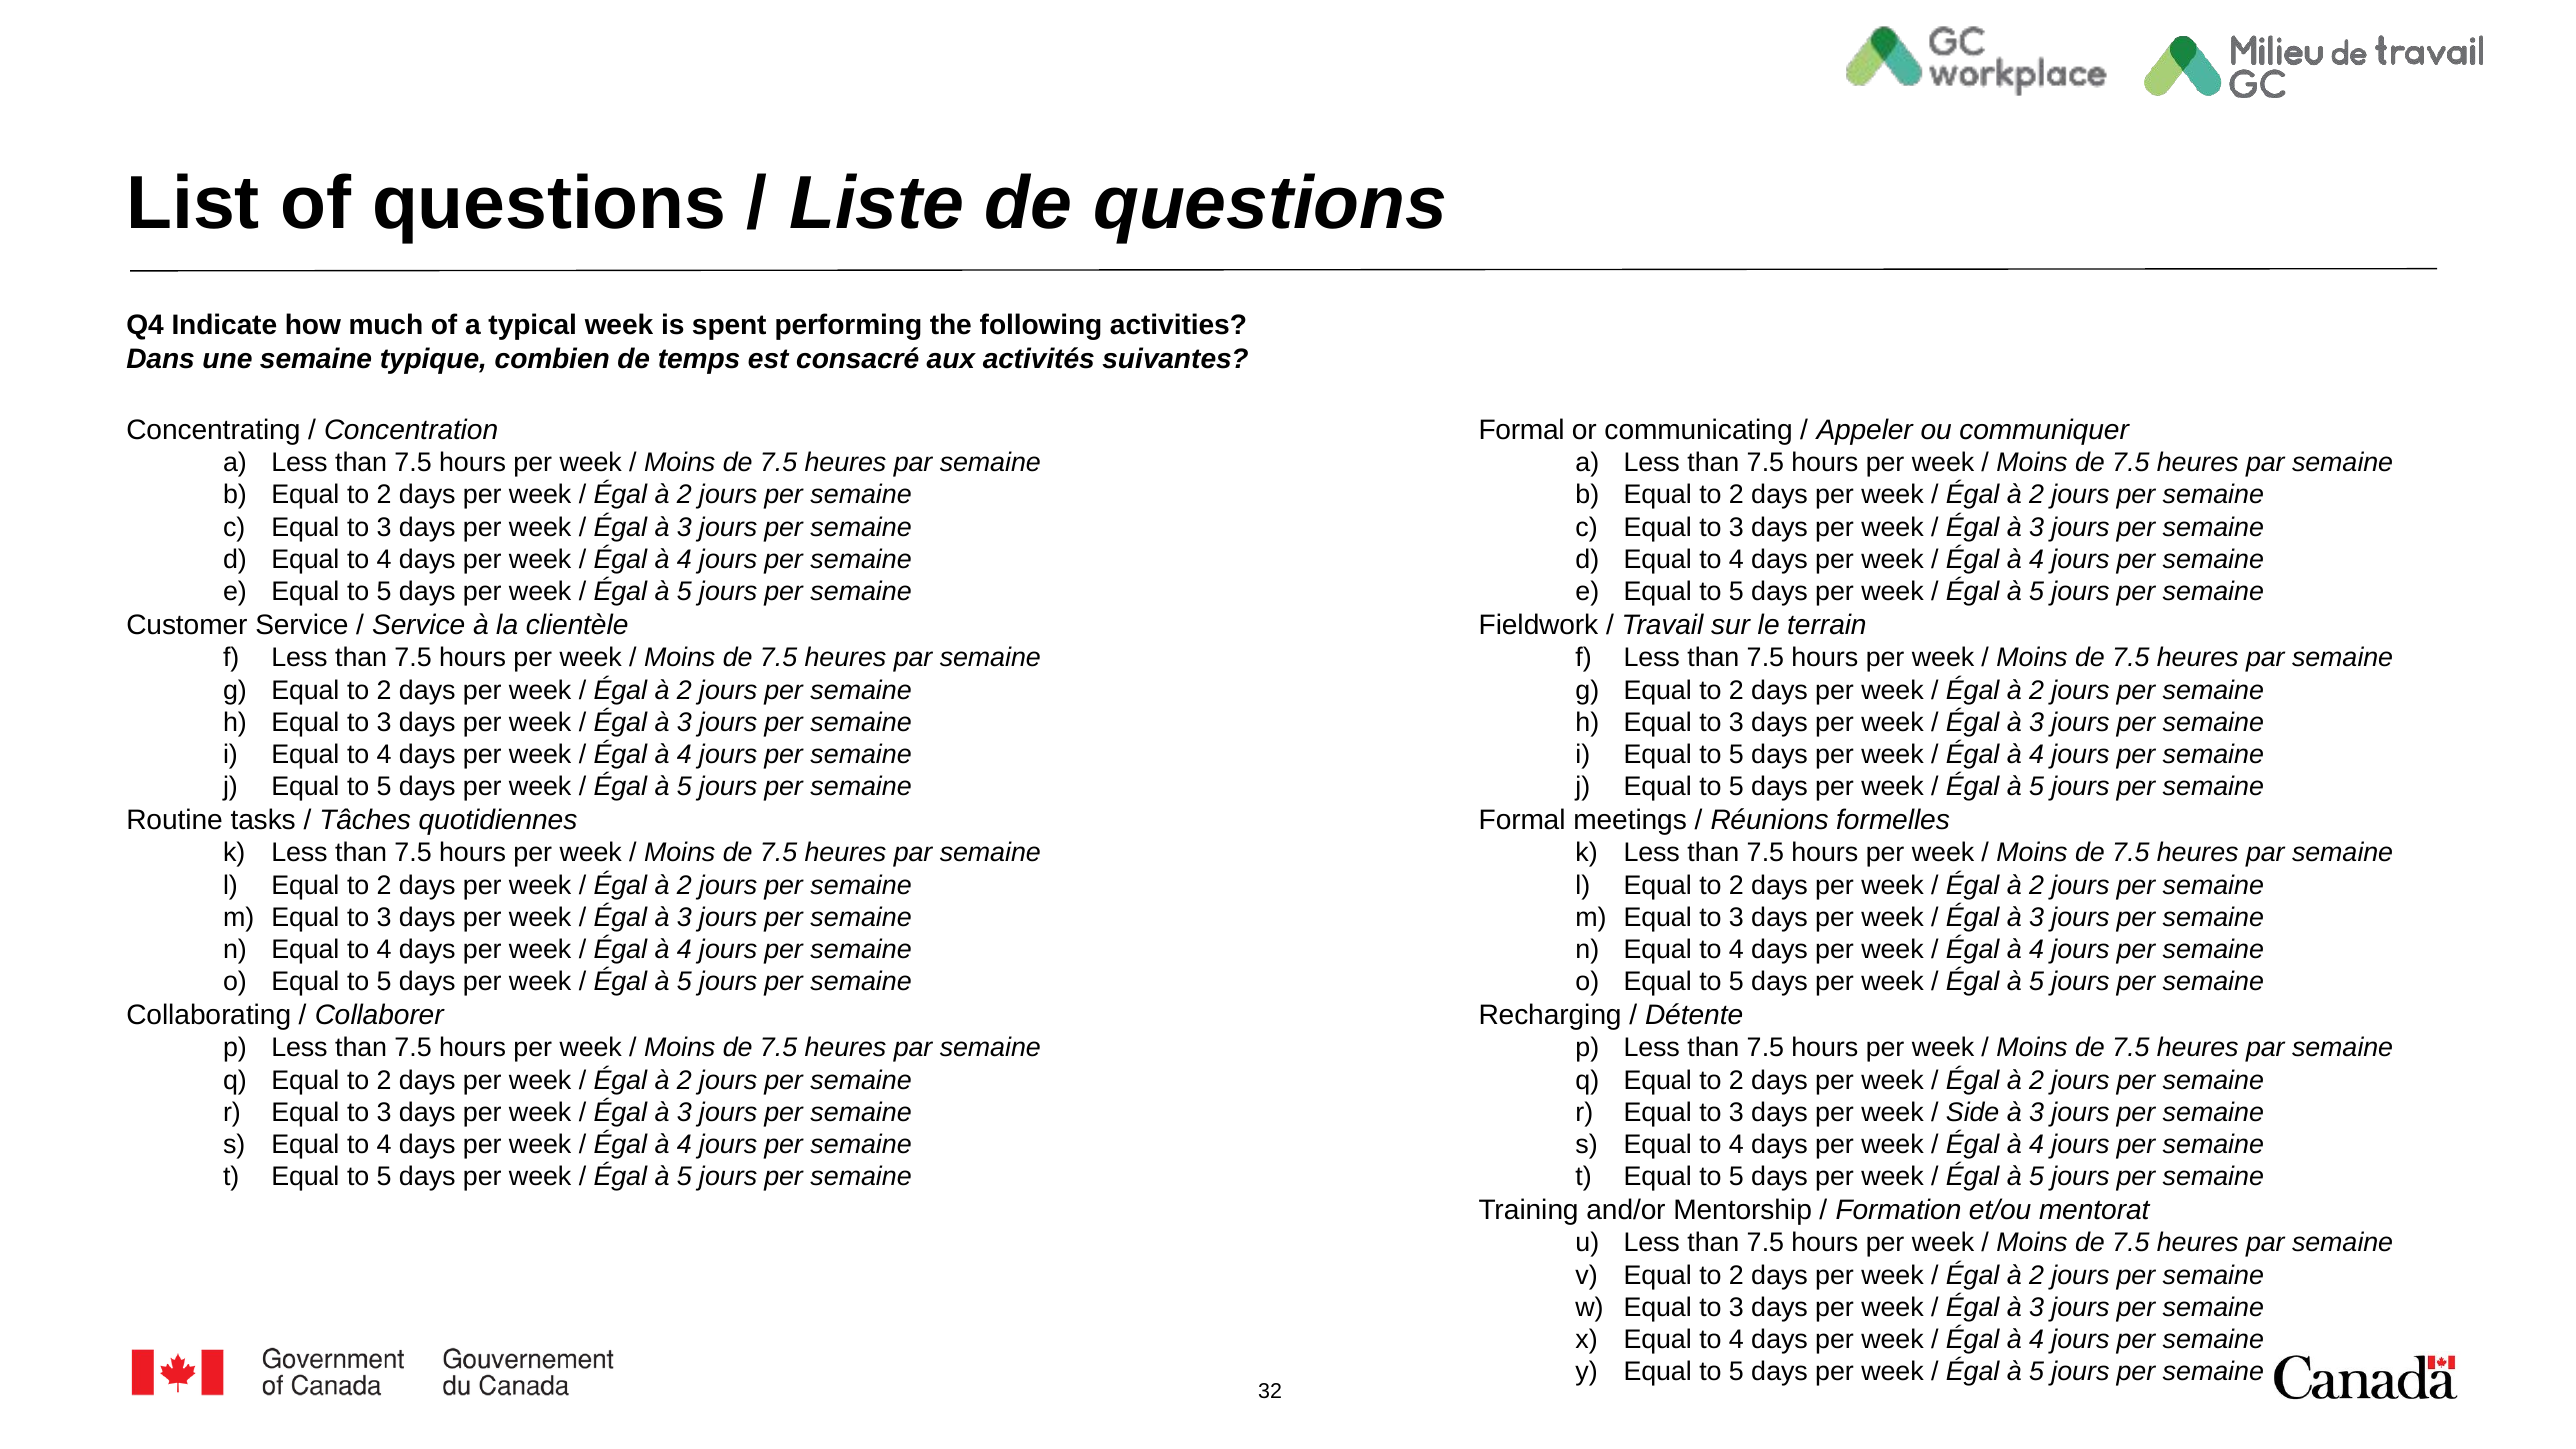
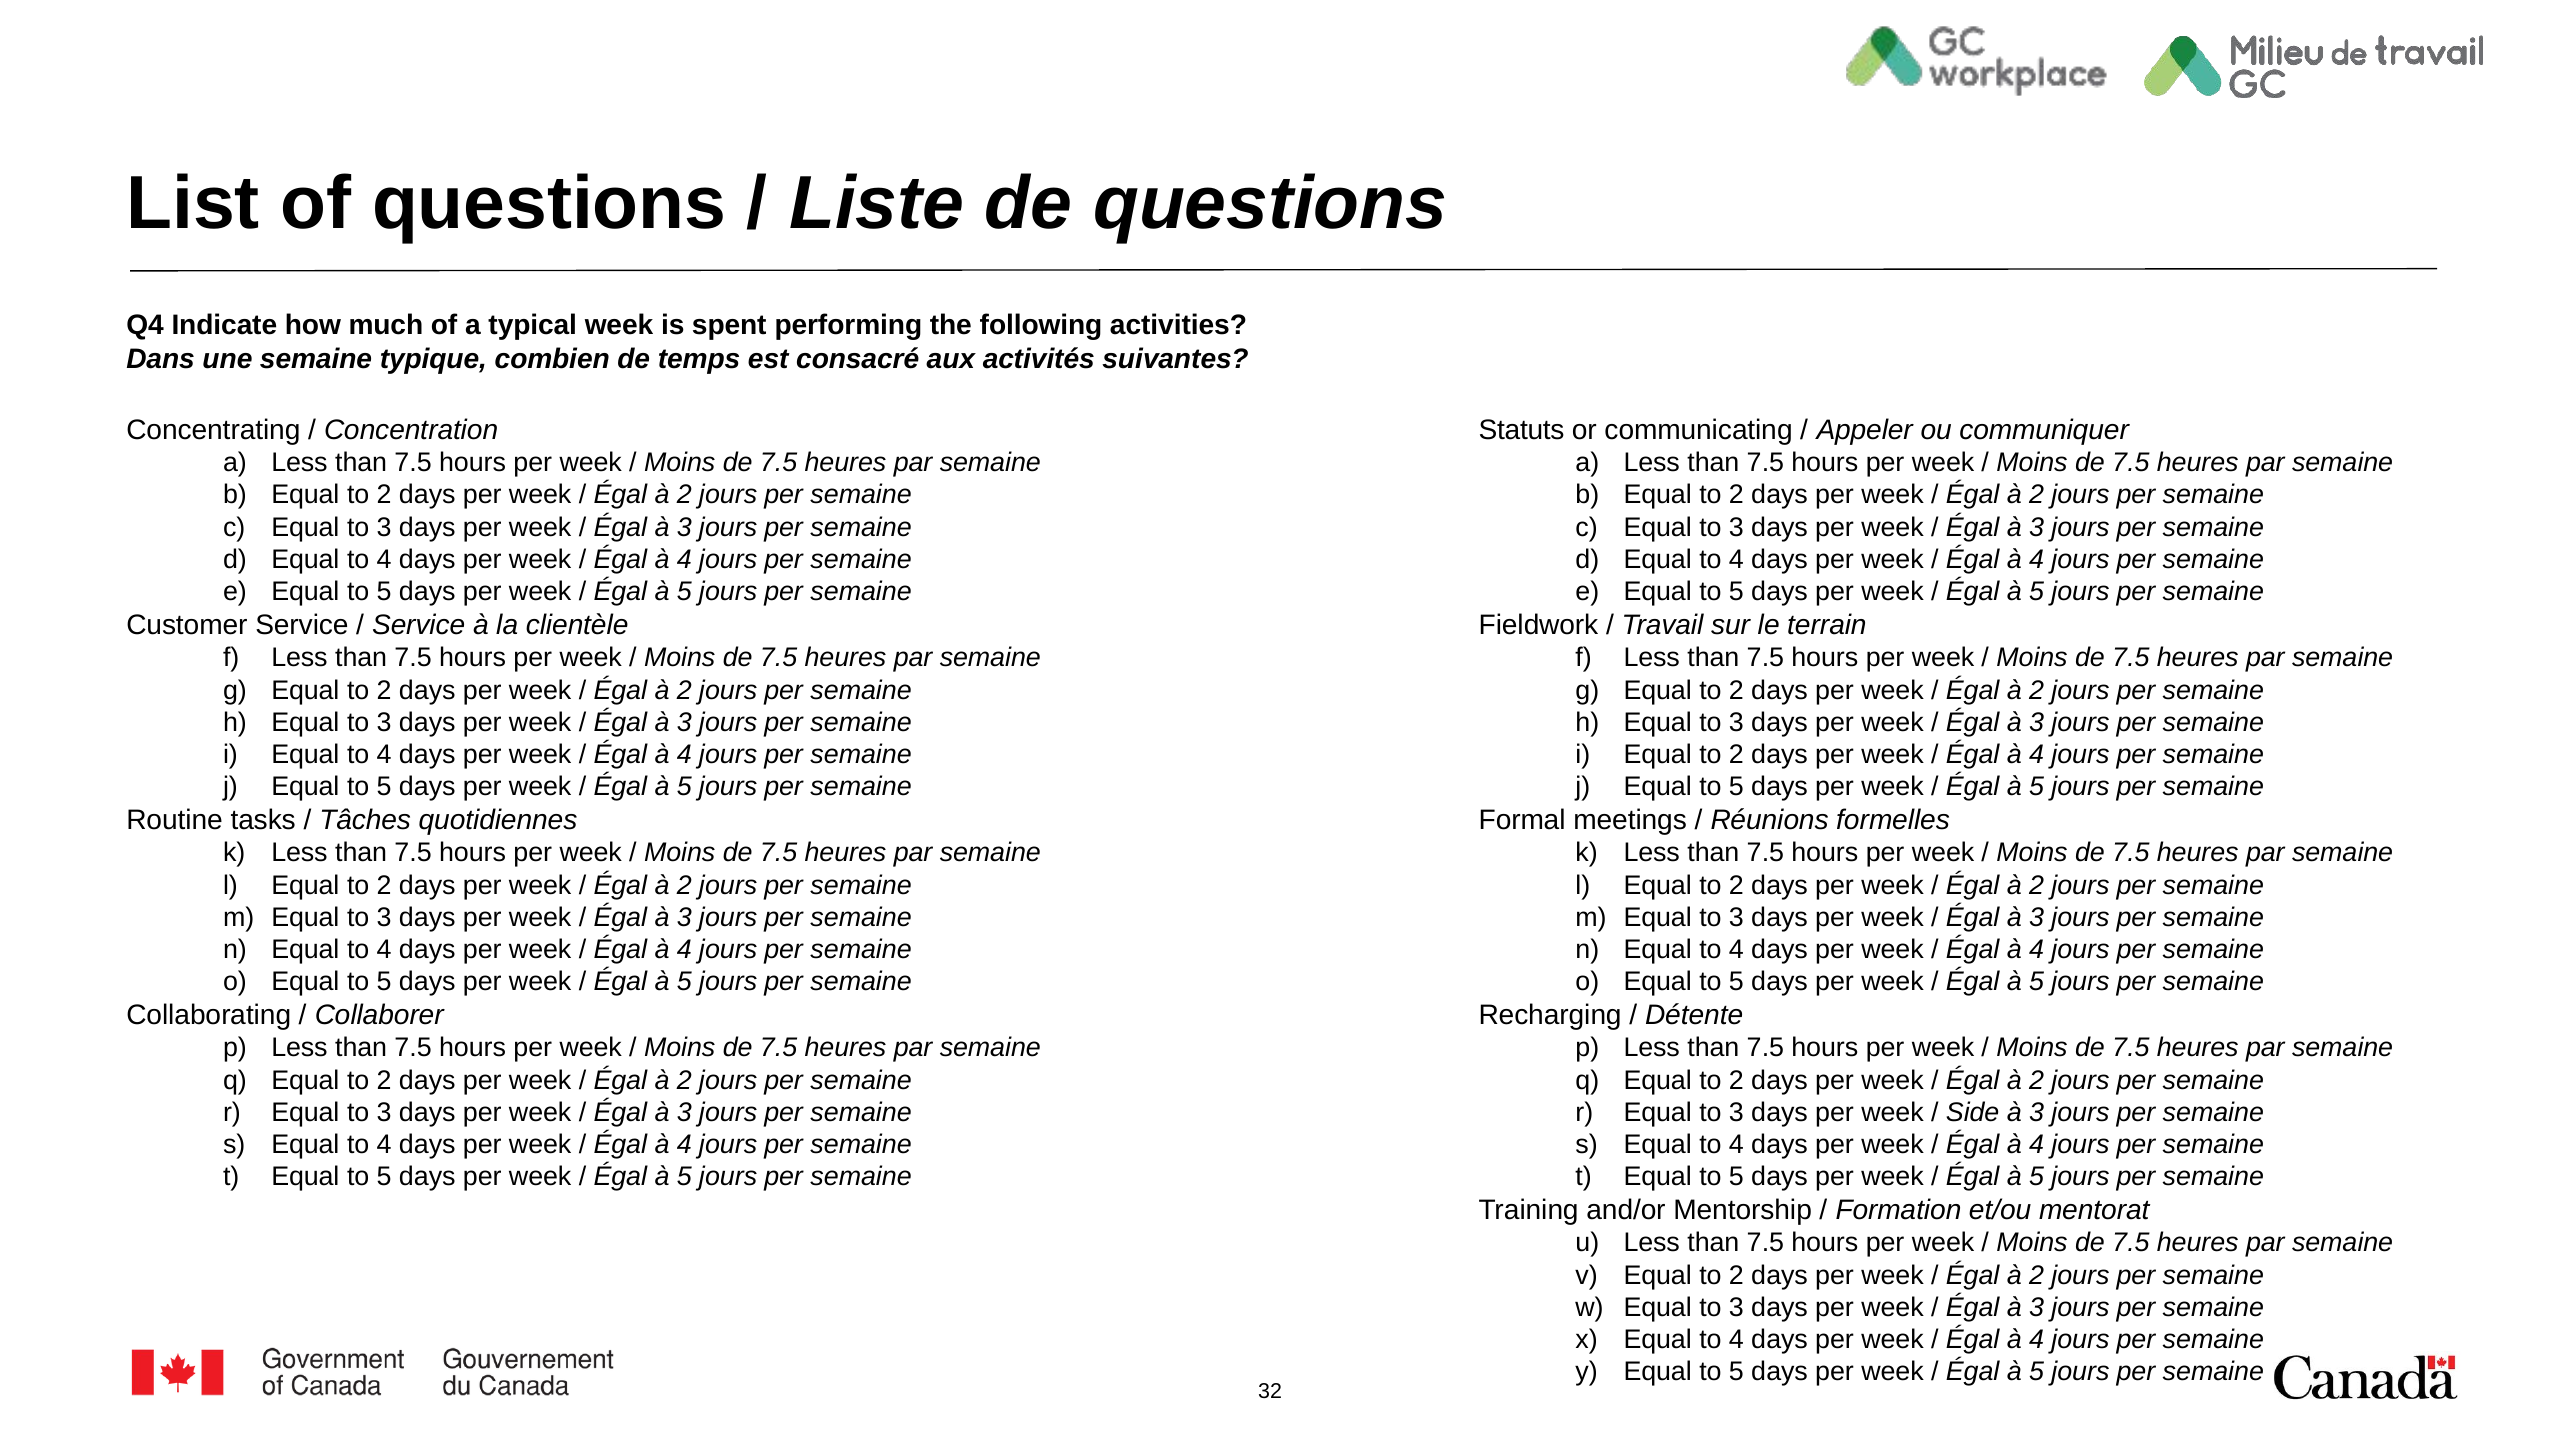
Formal at (1522, 430): Formal -> Statuts
5 at (1736, 755): 5 -> 2
